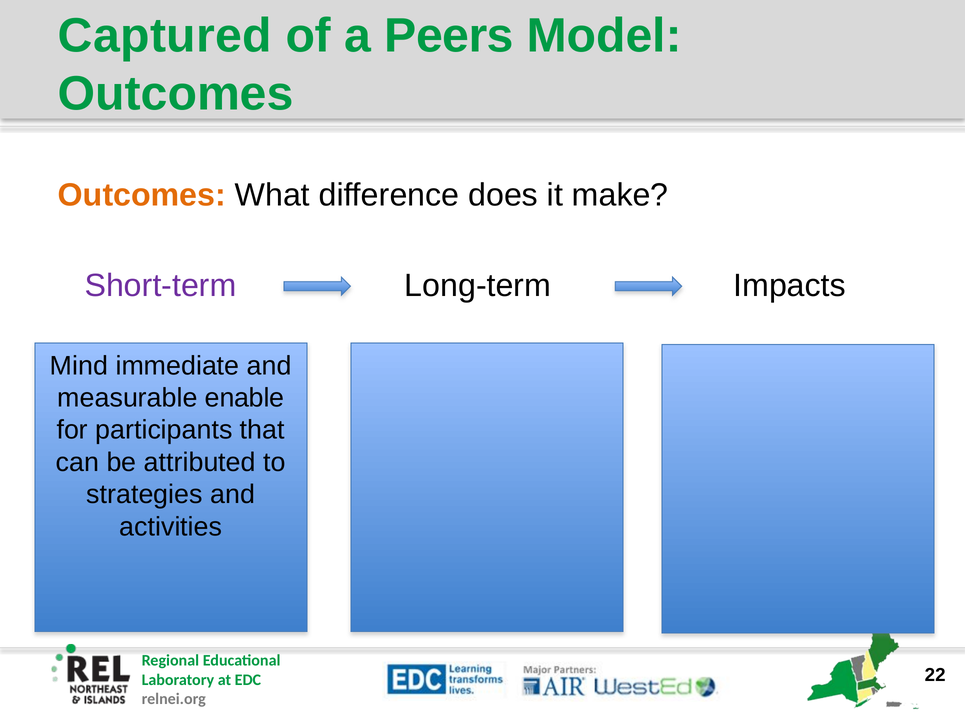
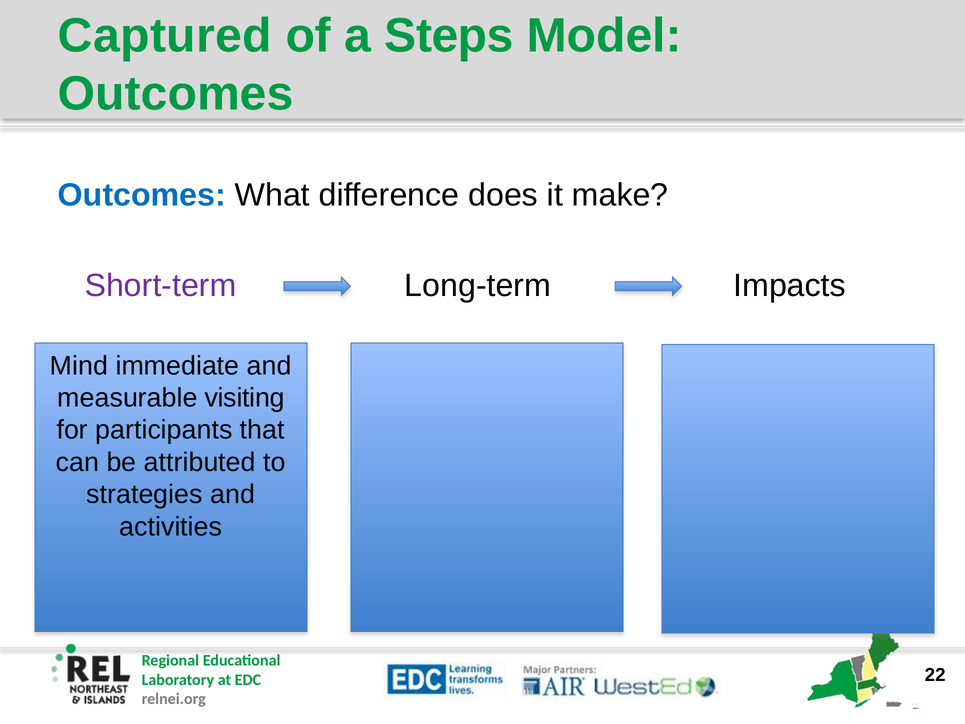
Peers: Peers -> Steps
Outcomes at (142, 195) colour: orange -> blue
enable: enable -> visiting
